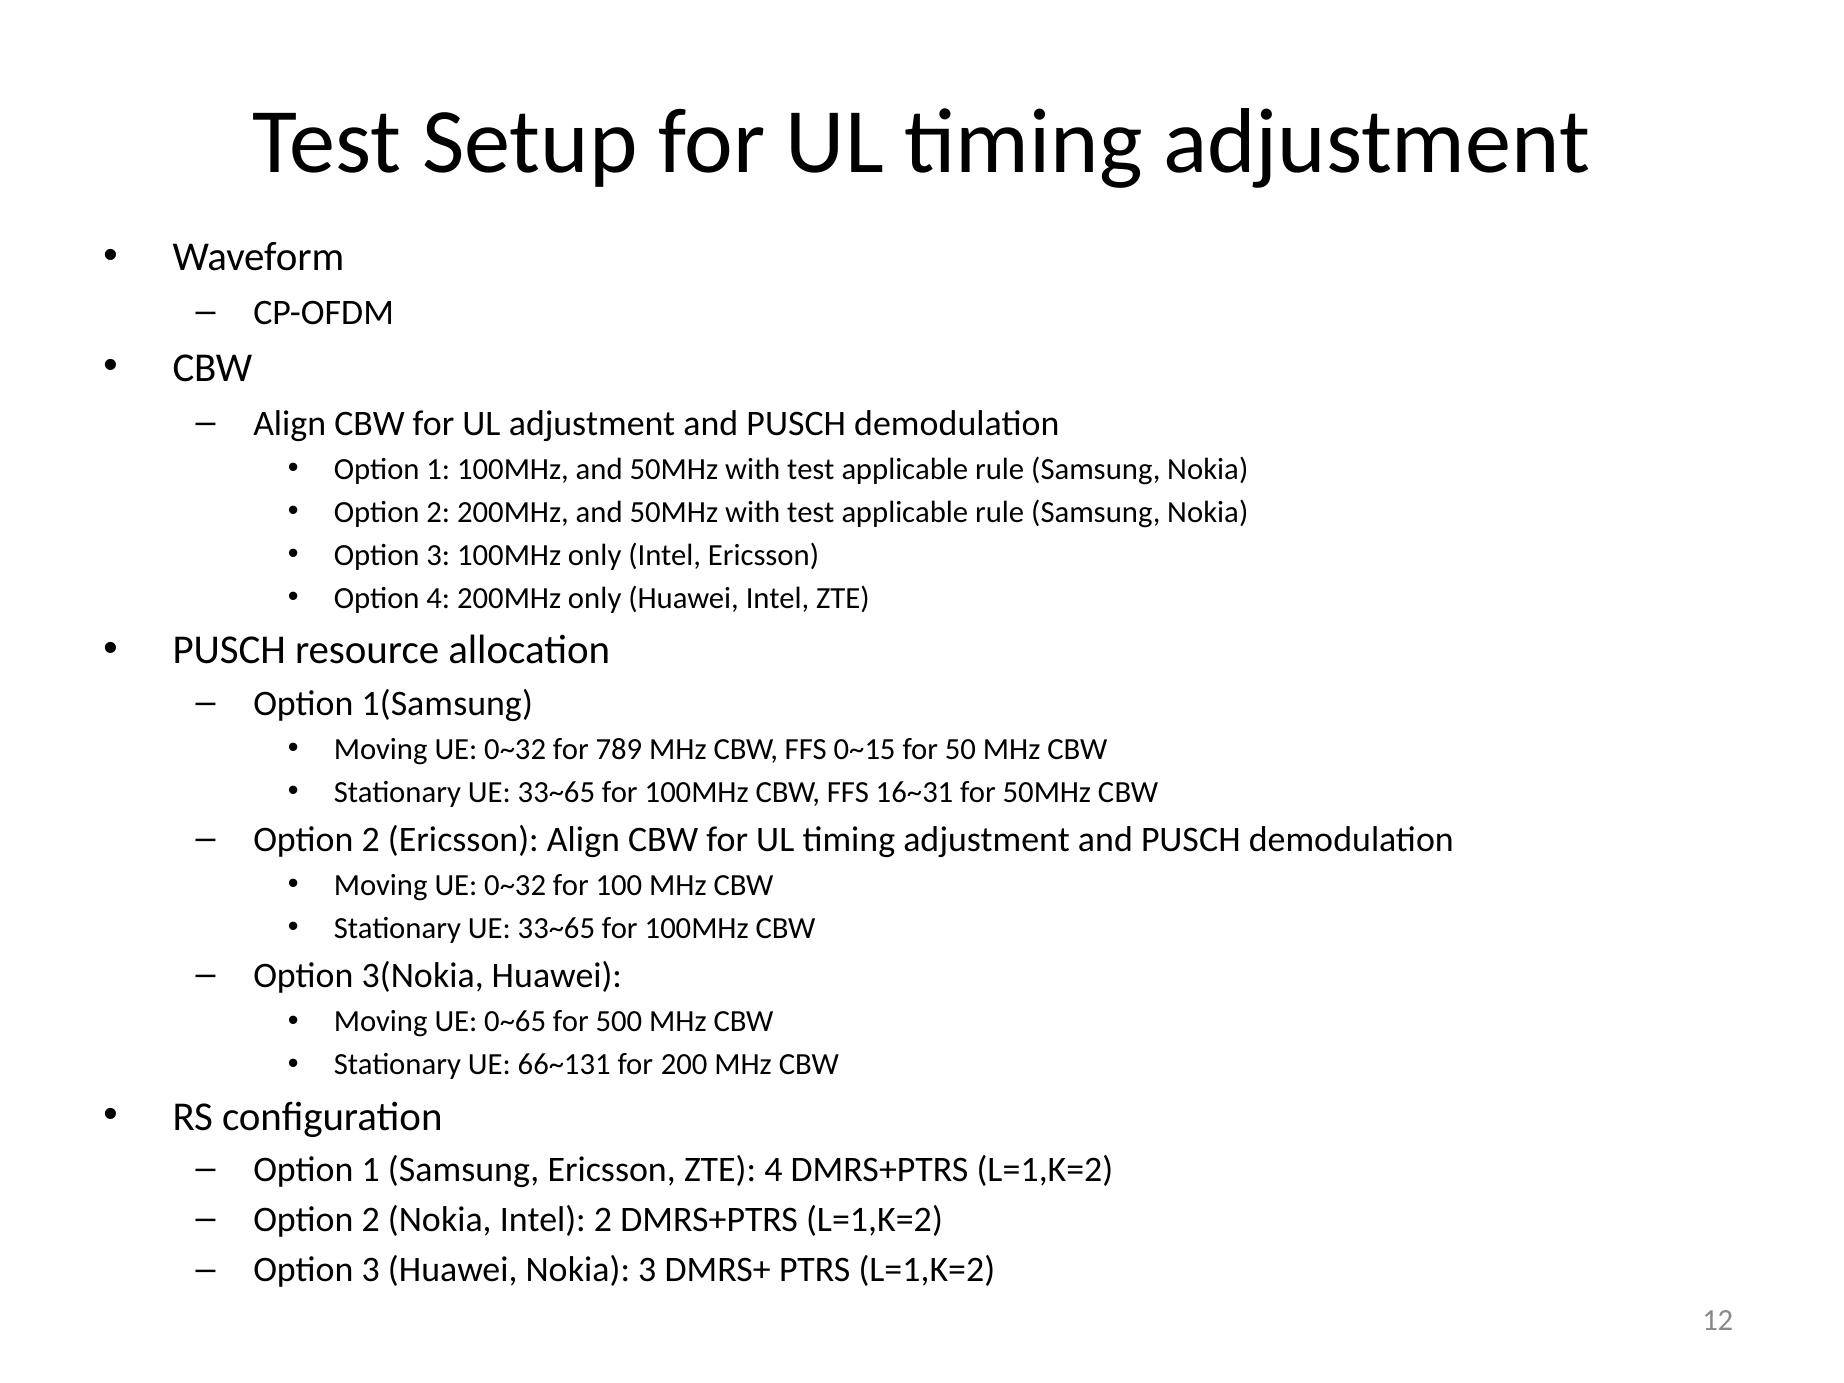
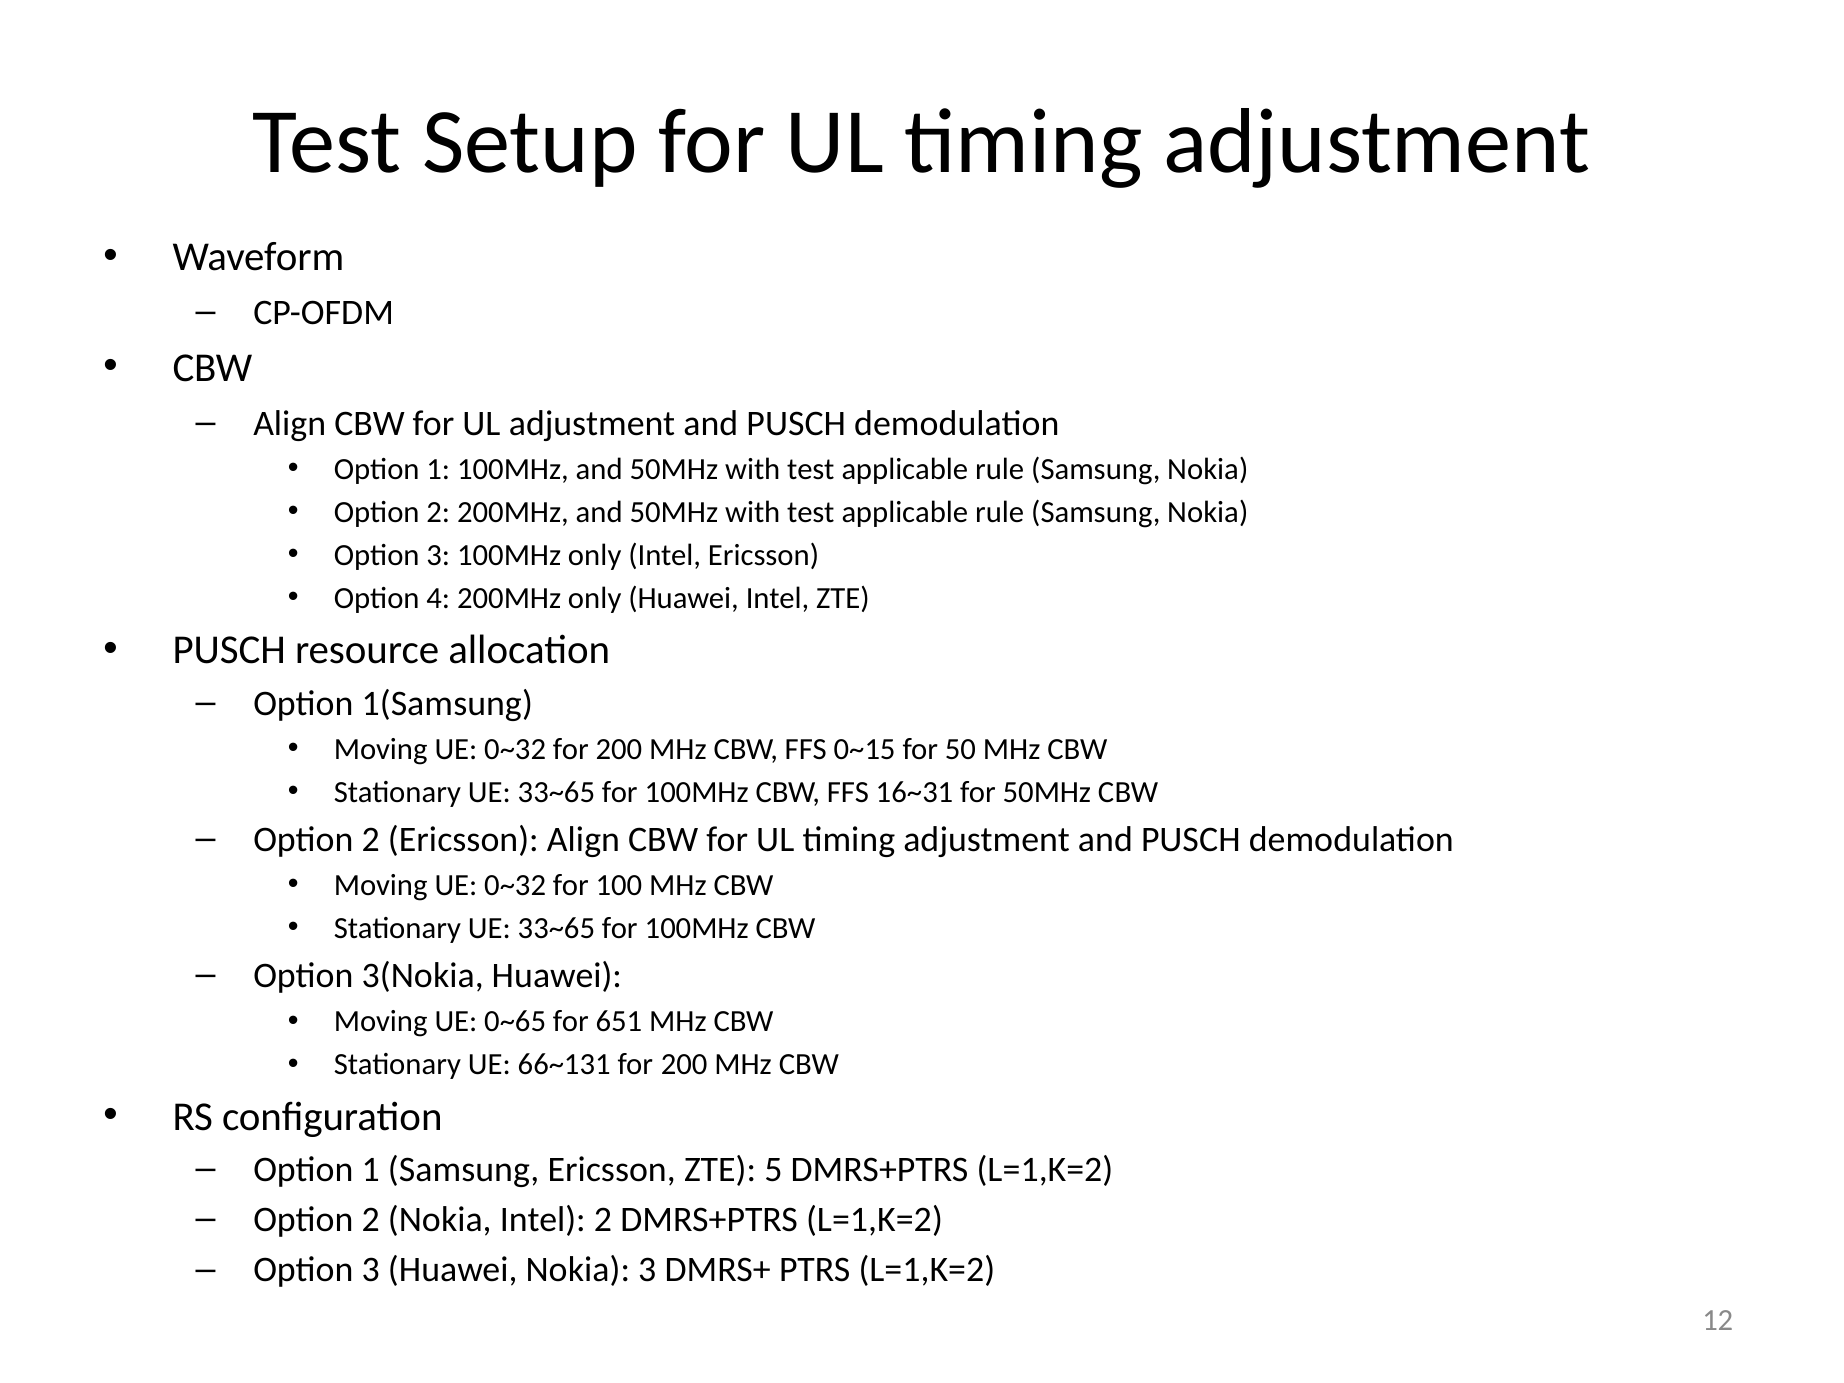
0~32 for 789: 789 -> 200
500: 500 -> 651
ZTE 4: 4 -> 5
